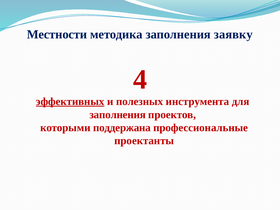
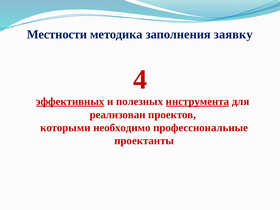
инструмента underline: none -> present
заполнения at (118, 115): заполнения -> реализован
поддержана: поддержана -> необходимо
